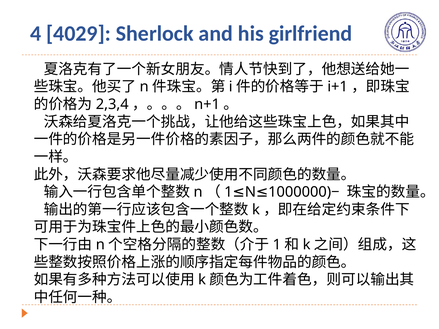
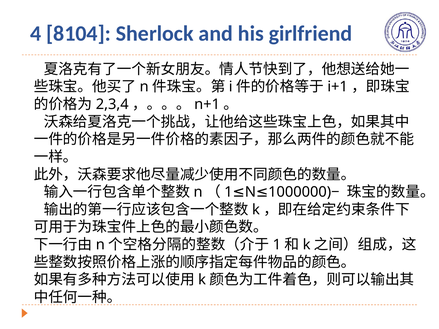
4029: 4029 -> 8104
